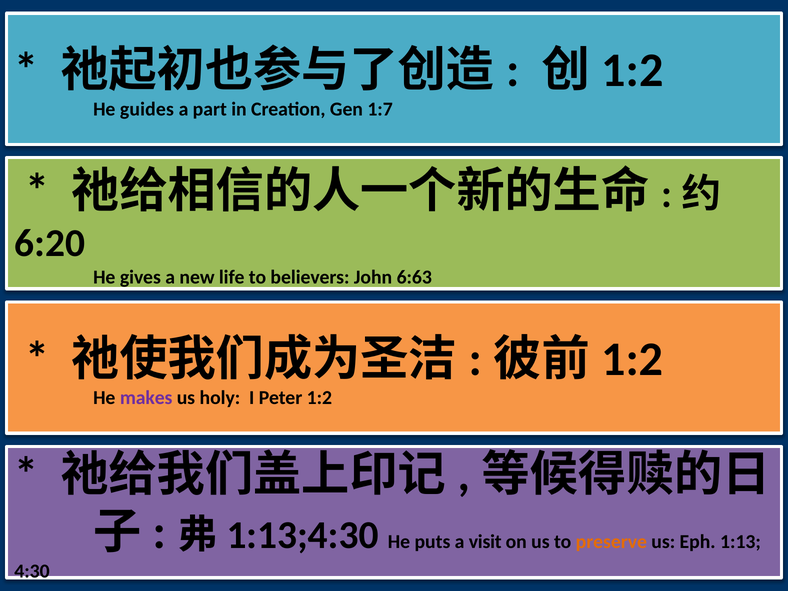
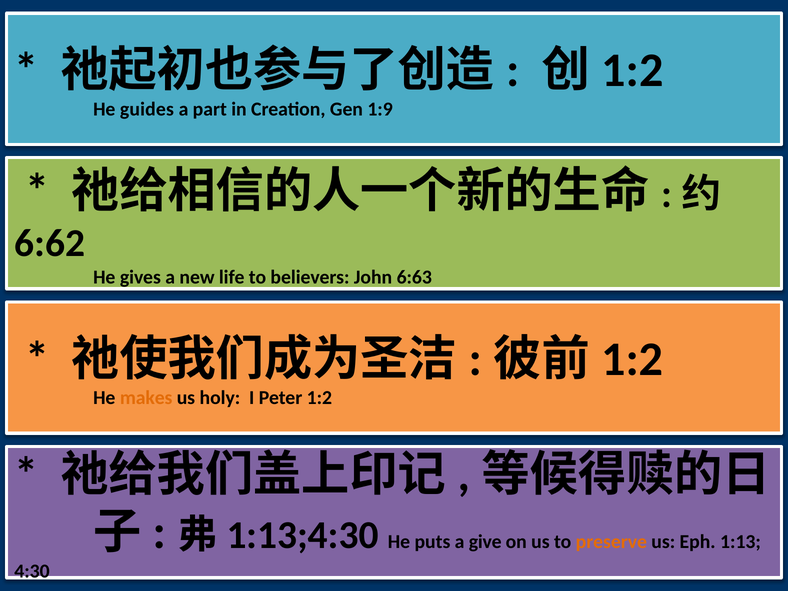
1:7: 1:7 -> 1:9
6:20: 6:20 -> 6:62
makes colour: purple -> orange
visit: visit -> give
